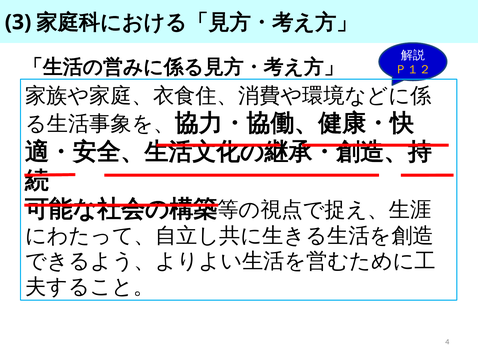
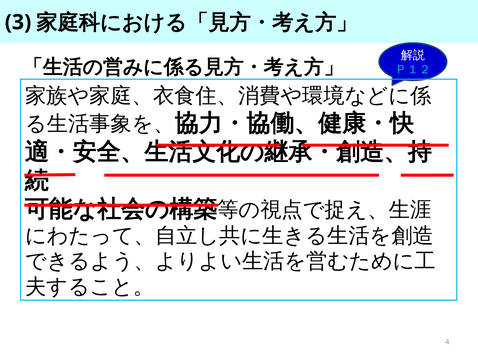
Ｐ１２ colour: yellow -> light blue
